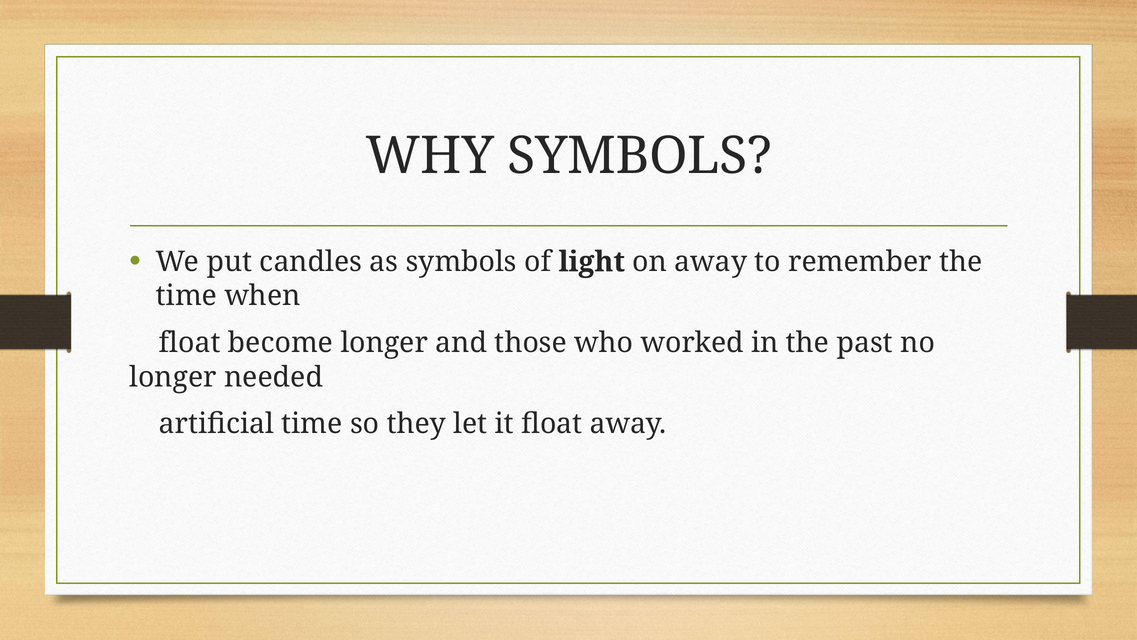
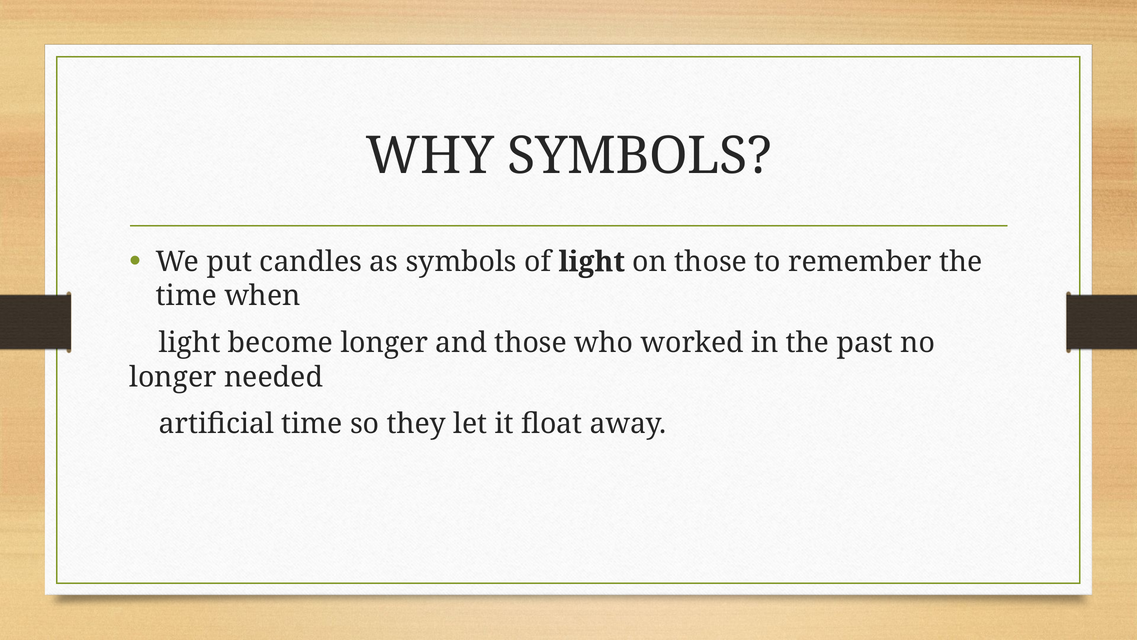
on away: away -> those
float at (190, 343): float -> light
